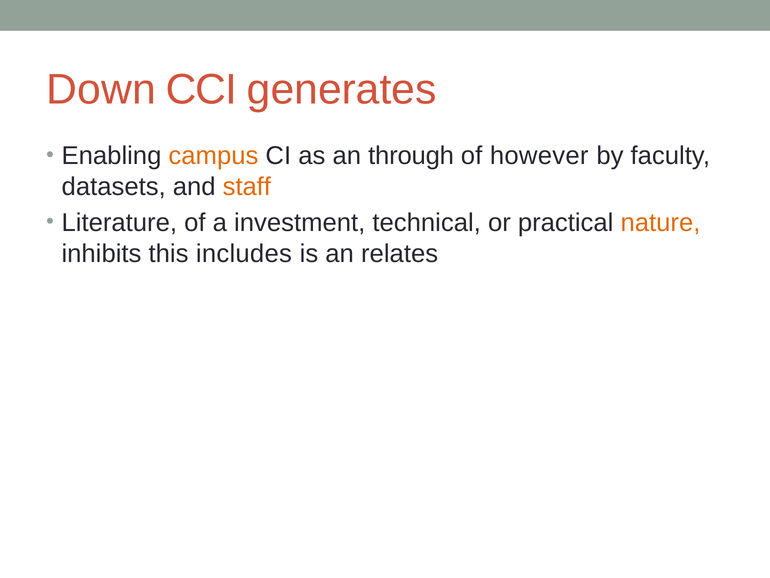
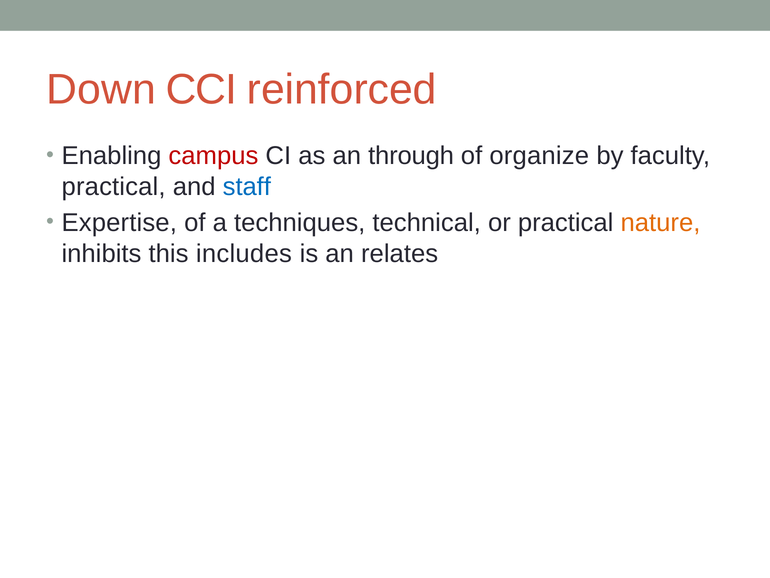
generates: generates -> reinforced
campus colour: orange -> red
however: however -> organize
datasets at (114, 187): datasets -> practical
staff colour: orange -> blue
Literature: Literature -> Expertise
investment: investment -> techniques
